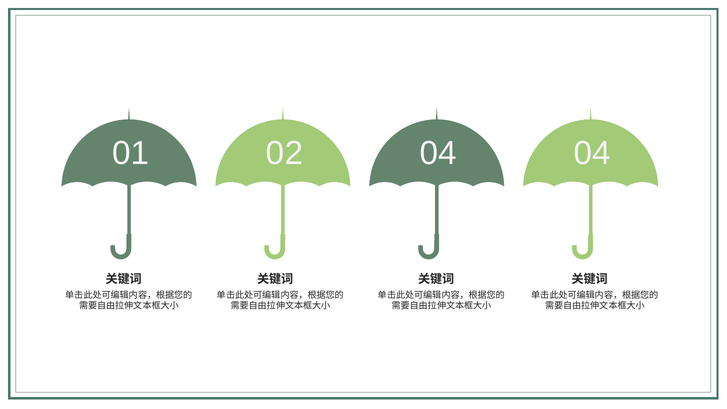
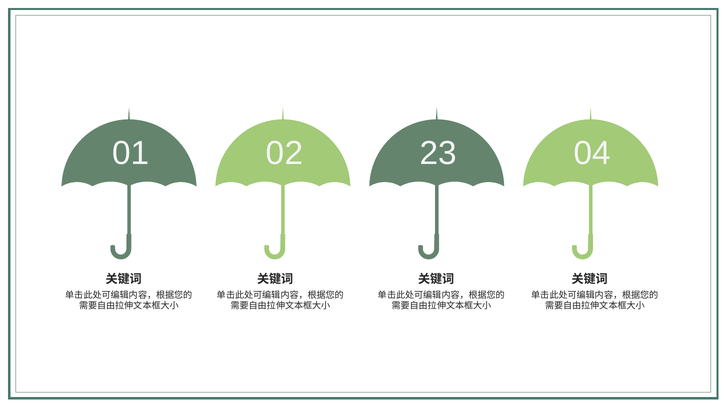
02 04: 04 -> 23
